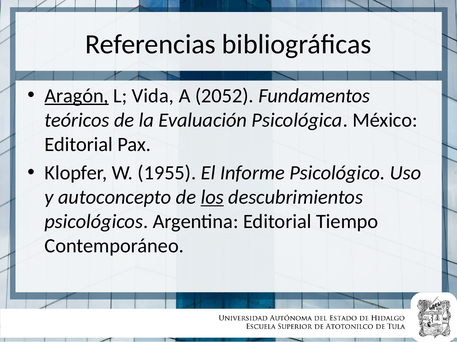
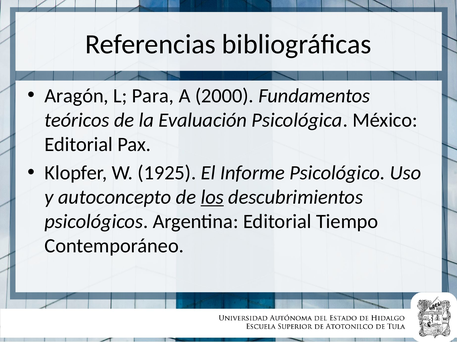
Aragón underline: present -> none
Vida: Vida -> Para
2052: 2052 -> 2000
1955: 1955 -> 1925
